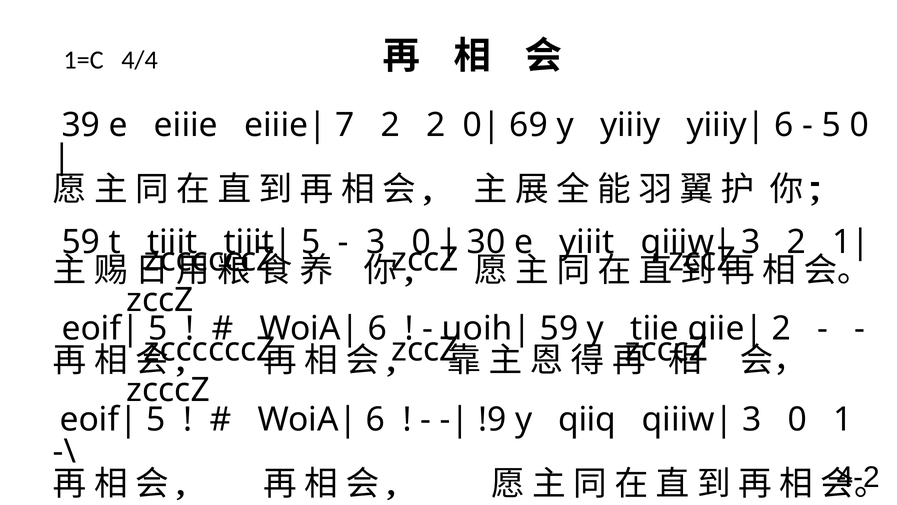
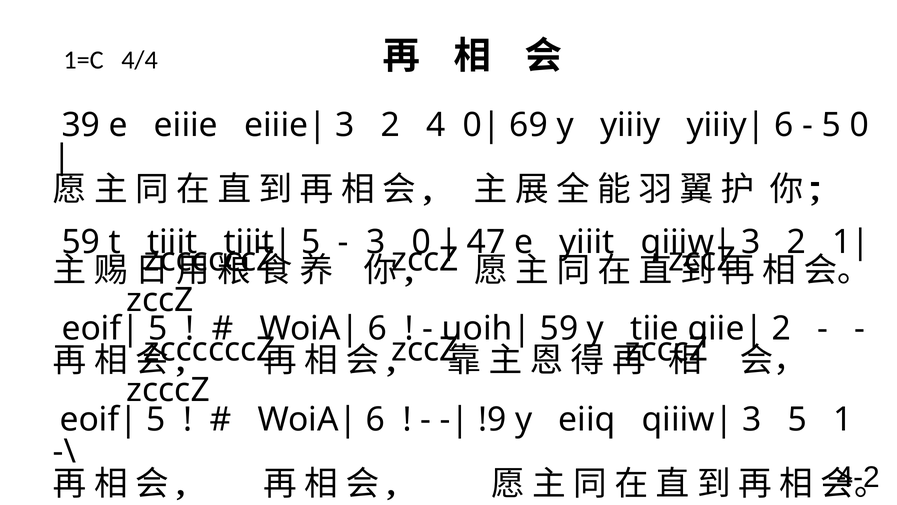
7 at (345, 125): 7 -> 3
2 2: 2 -> 4
30: 30 -> 47
qiiq: qiiq -> eiiq
0 at (797, 419): 0 -> 5
